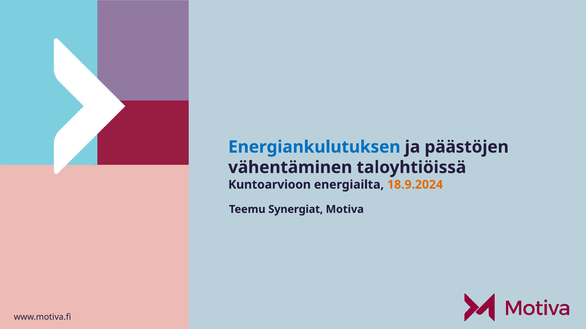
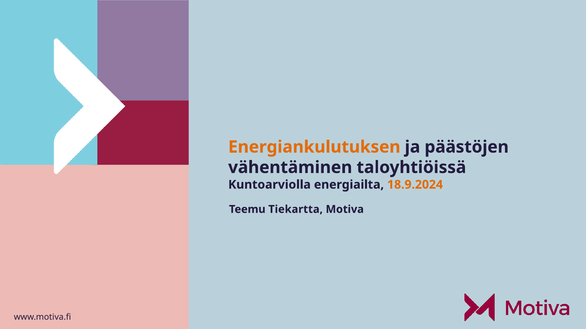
Energiankulutuksen colour: blue -> orange
Kuntoarvioon: Kuntoarvioon -> Kuntoarviolla
Synergiat: Synergiat -> Tiekartta
